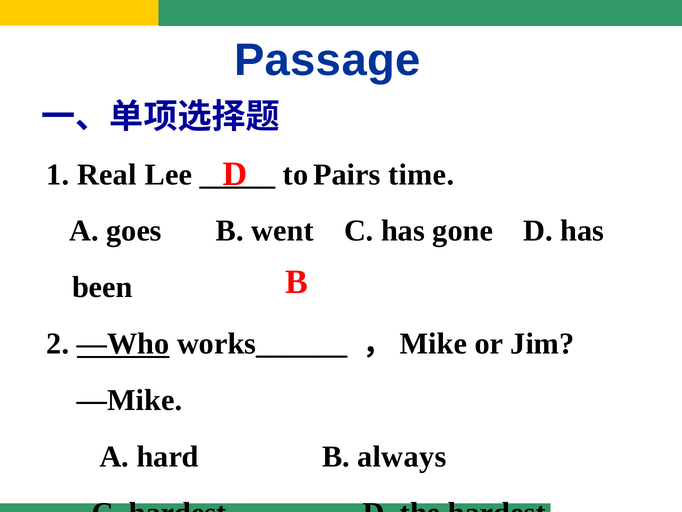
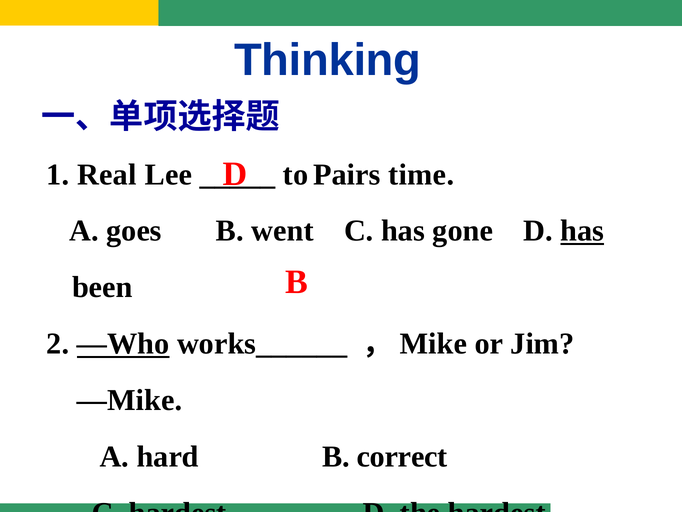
Passage: Passage -> Thinking
has at (582, 231) underline: none -> present
always: always -> correct
